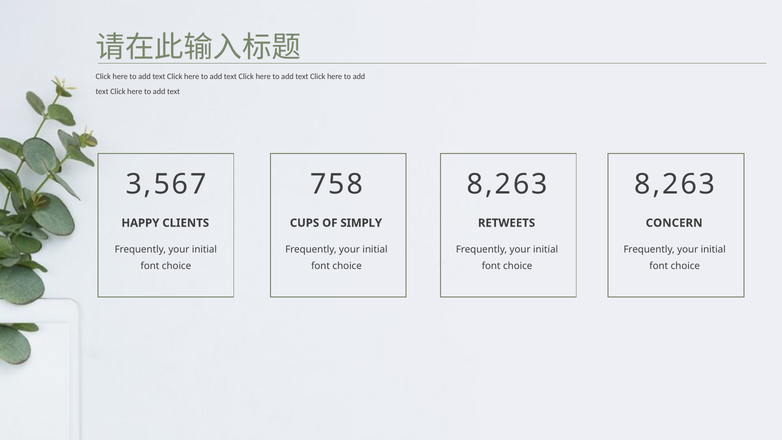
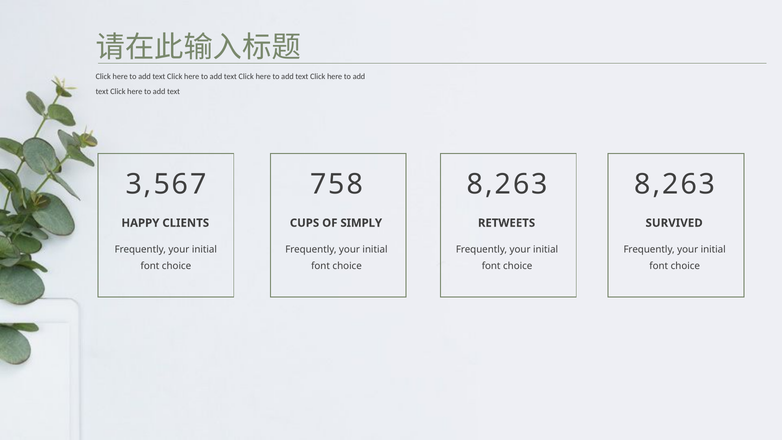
CONCERN: CONCERN -> SURVIVED
